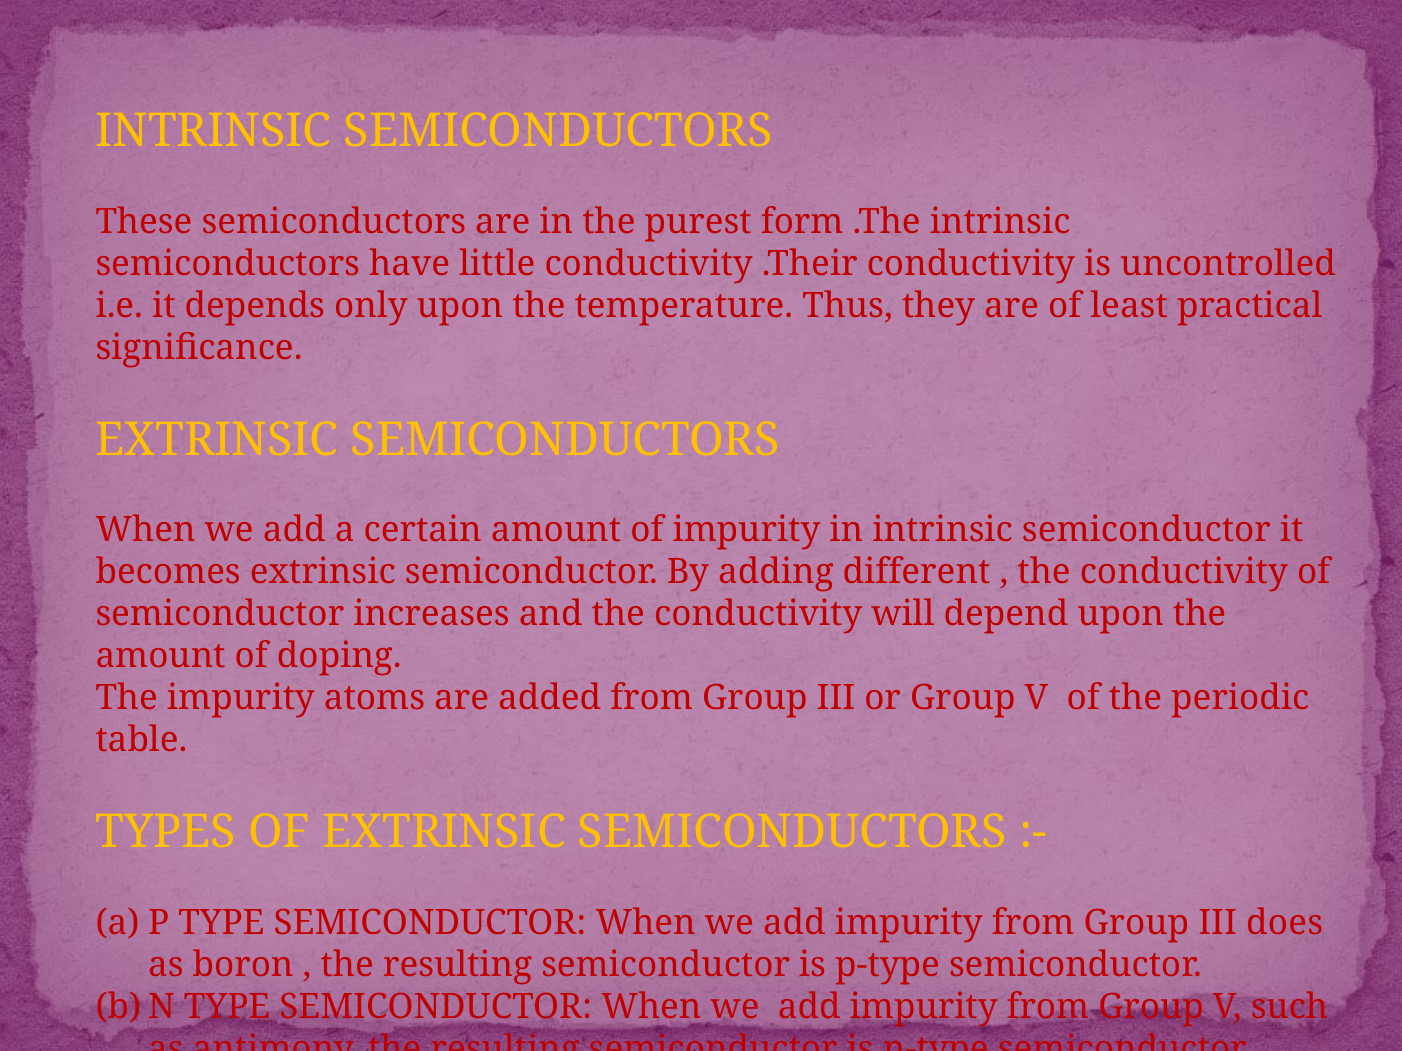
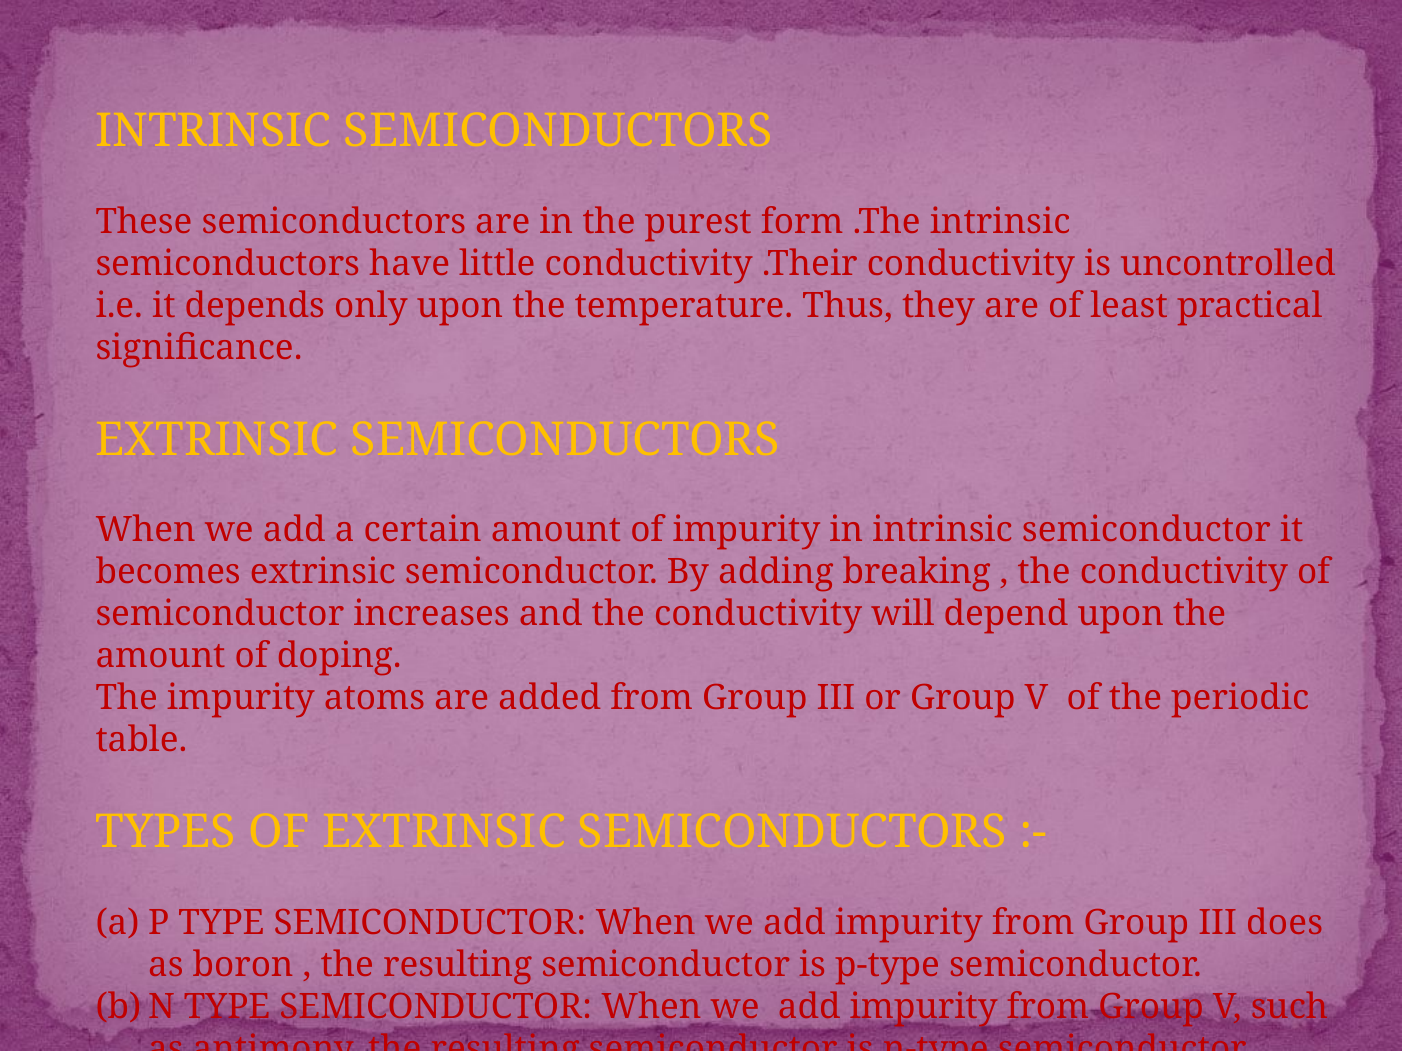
different: different -> breaking
